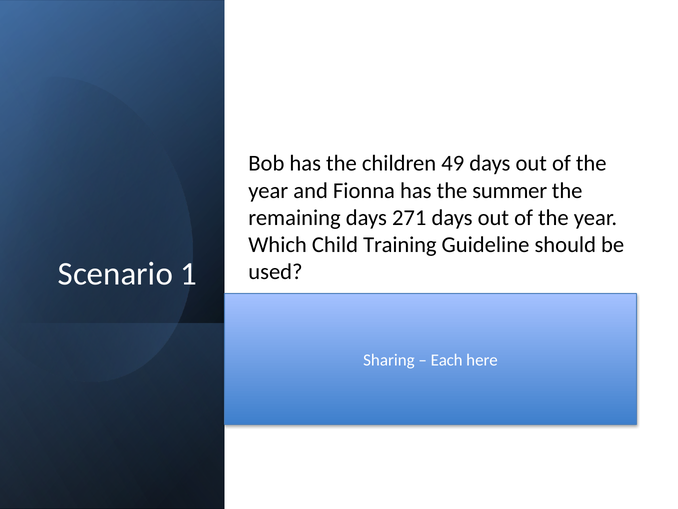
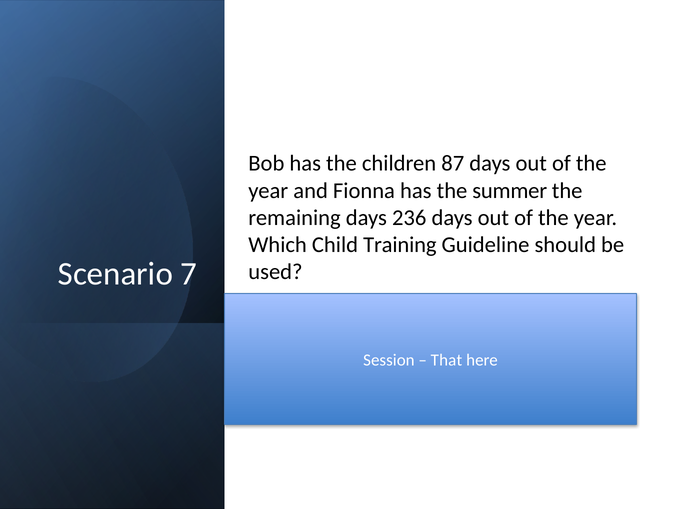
49: 49 -> 87
271: 271 -> 236
1: 1 -> 7
Sharing: Sharing -> Session
Each: Each -> That
